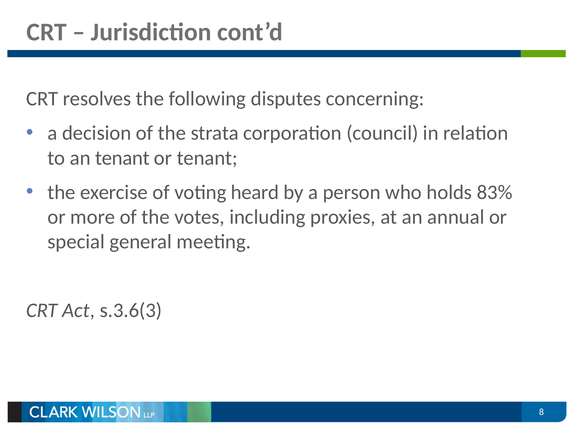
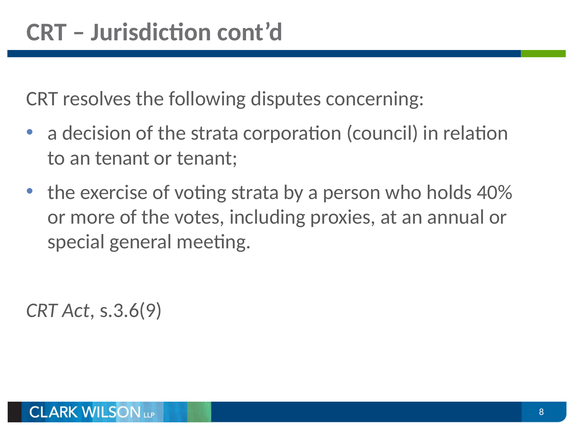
voting heard: heard -> strata
83%: 83% -> 40%
s.3.6(3: s.3.6(3 -> s.3.6(9
